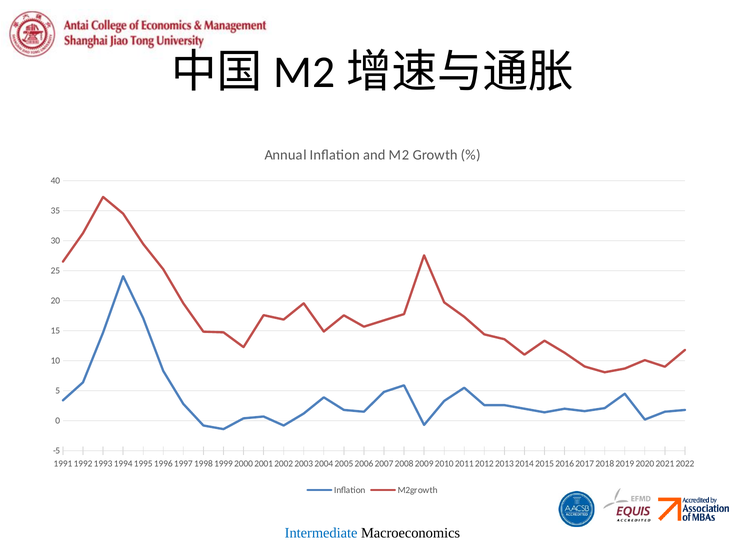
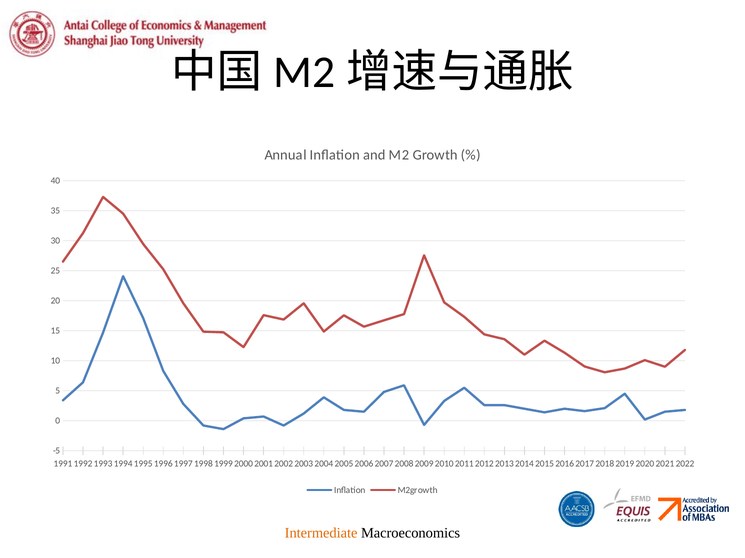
Intermediate colour: blue -> orange
